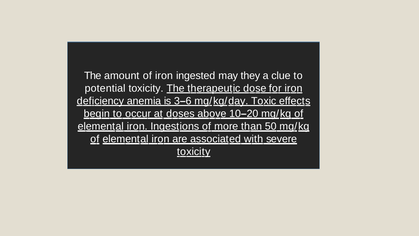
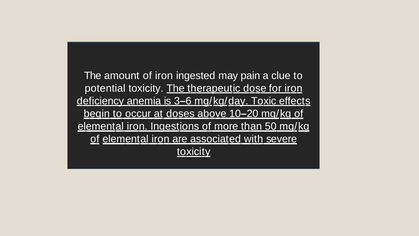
they: they -> pain
